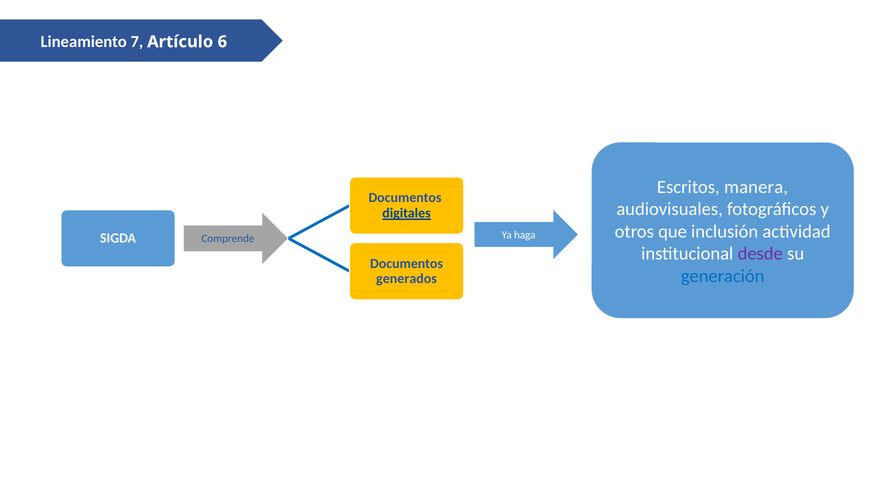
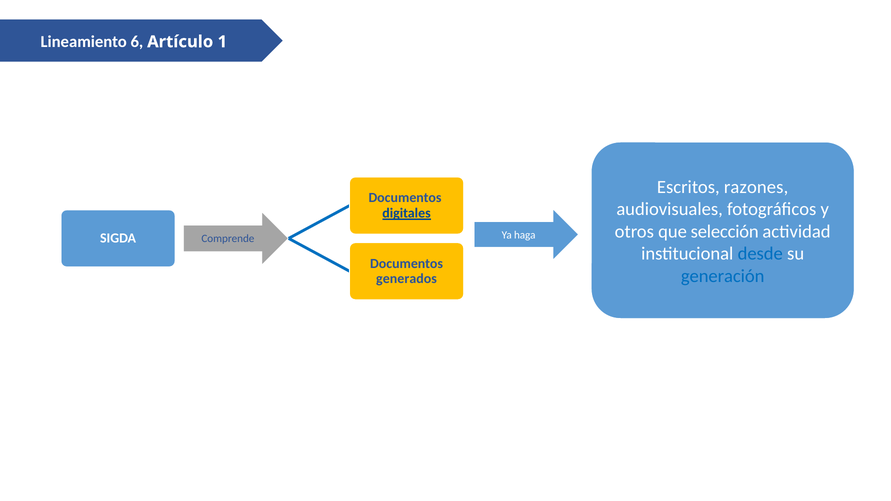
7: 7 -> 6
6: 6 -> 1
manera: manera -> razones
inclusión: inclusión -> selección
desde colour: purple -> blue
